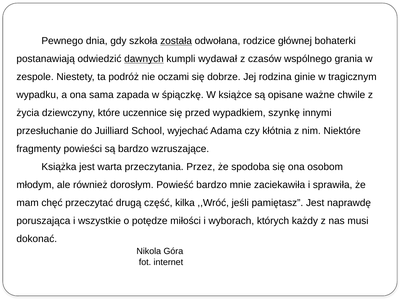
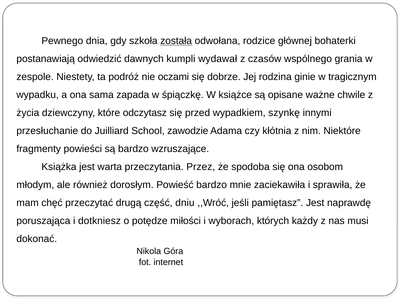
dawnych underline: present -> none
uczennice: uczennice -> odczytasz
wyjechać: wyjechać -> zawodzie
kilka: kilka -> dniu
wszystkie: wszystkie -> dotkniesz
